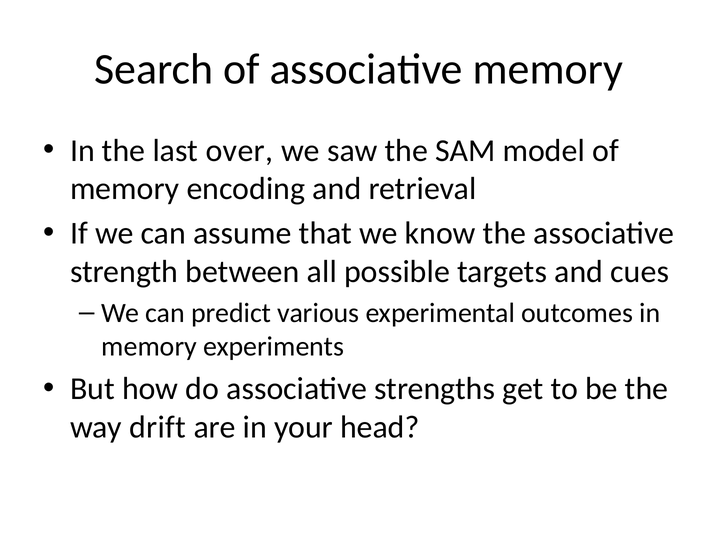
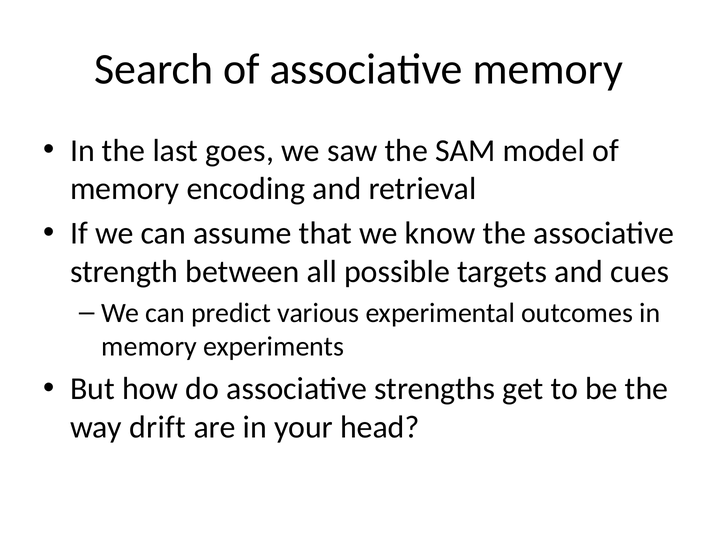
over: over -> goes
